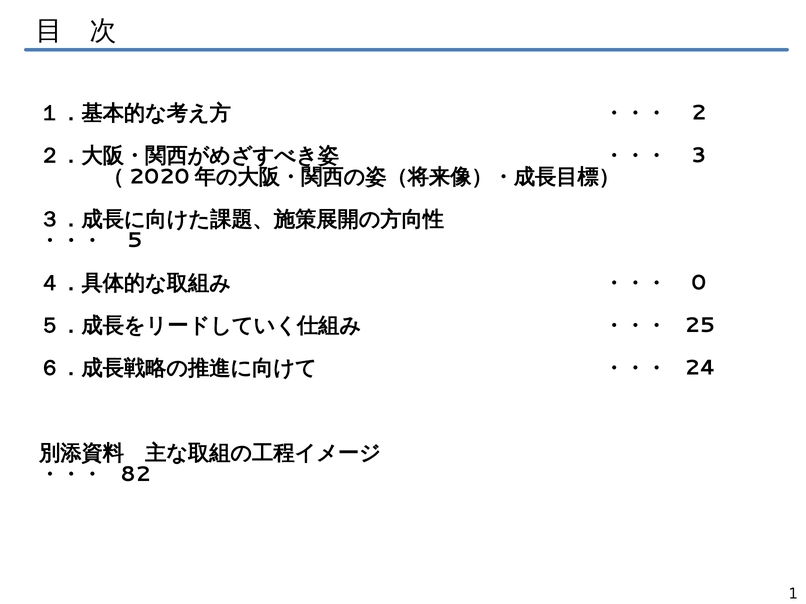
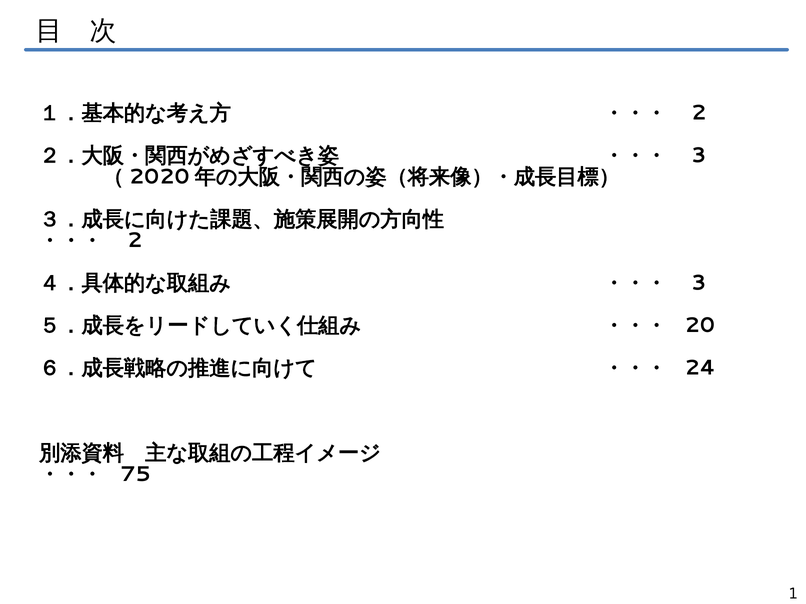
5 at (135, 241): 5 -> 2
0 at (699, 283): 0 -> 3
25: 25 -> 20
82: 82 -> 75
